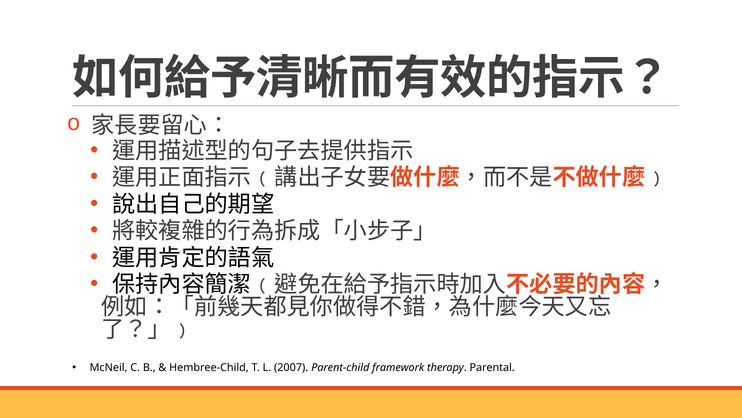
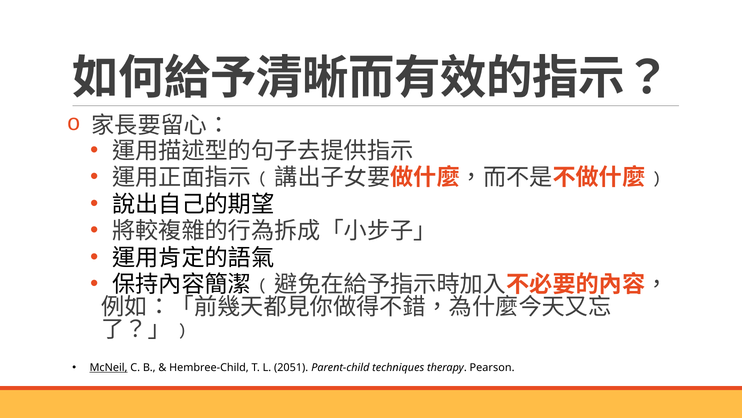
McNeil underline: none -> present
2007: 2007 -> 2051
framework: framework -> techniques
Parental: Parental -> Pearson
